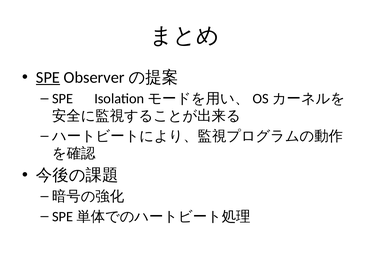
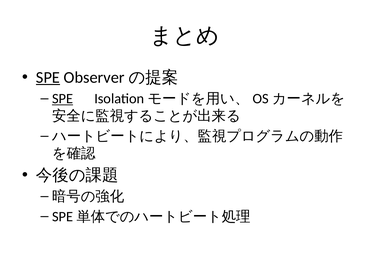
SPE at (63, 99) underline: none -> present
